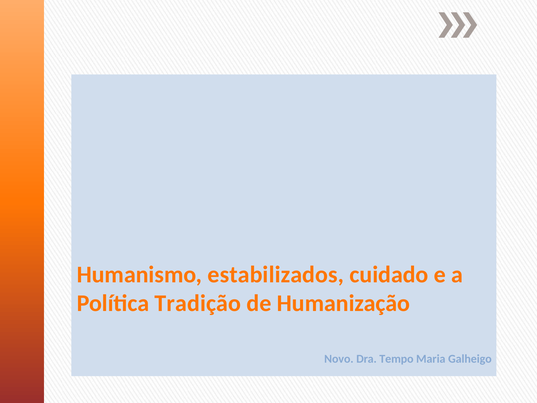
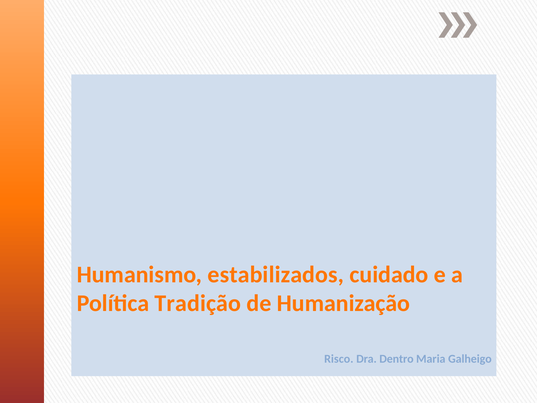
Novo: Novo -> Risco
Tempo: Tempo -> Dentro
